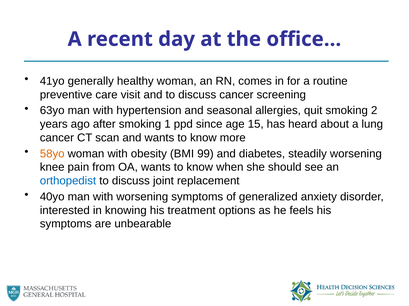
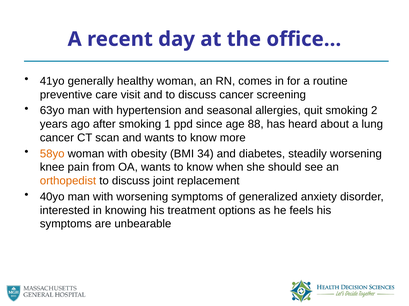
15: 15 -> 88
99: 99 -> 34
orthopedist colour: blue -> orange
